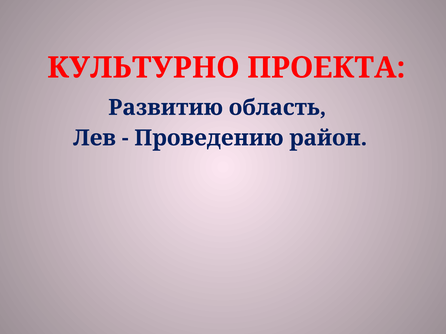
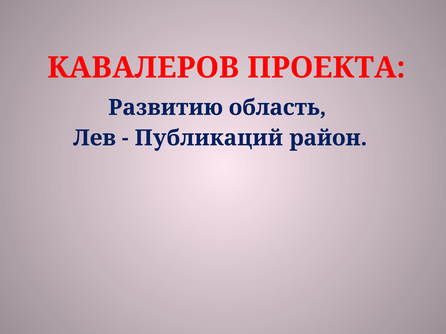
КУЛЬТУРНО: КУЛЬТУРНО -> КАВАЛЕРОВ
Проведению: Проведению -> Публикаций
